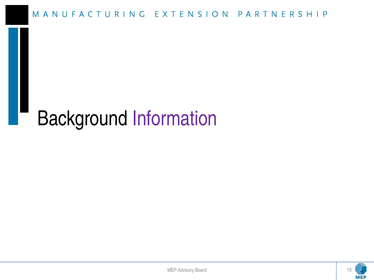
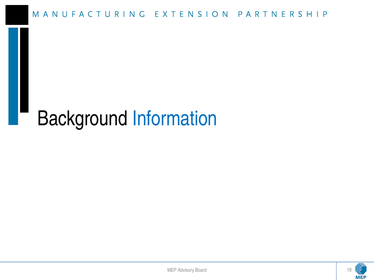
Information colour: purple -> blue
